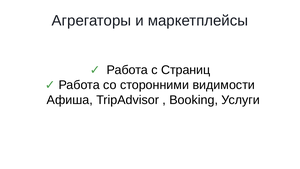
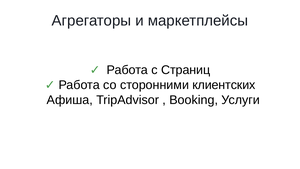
видимости: видимости -> клиентских
